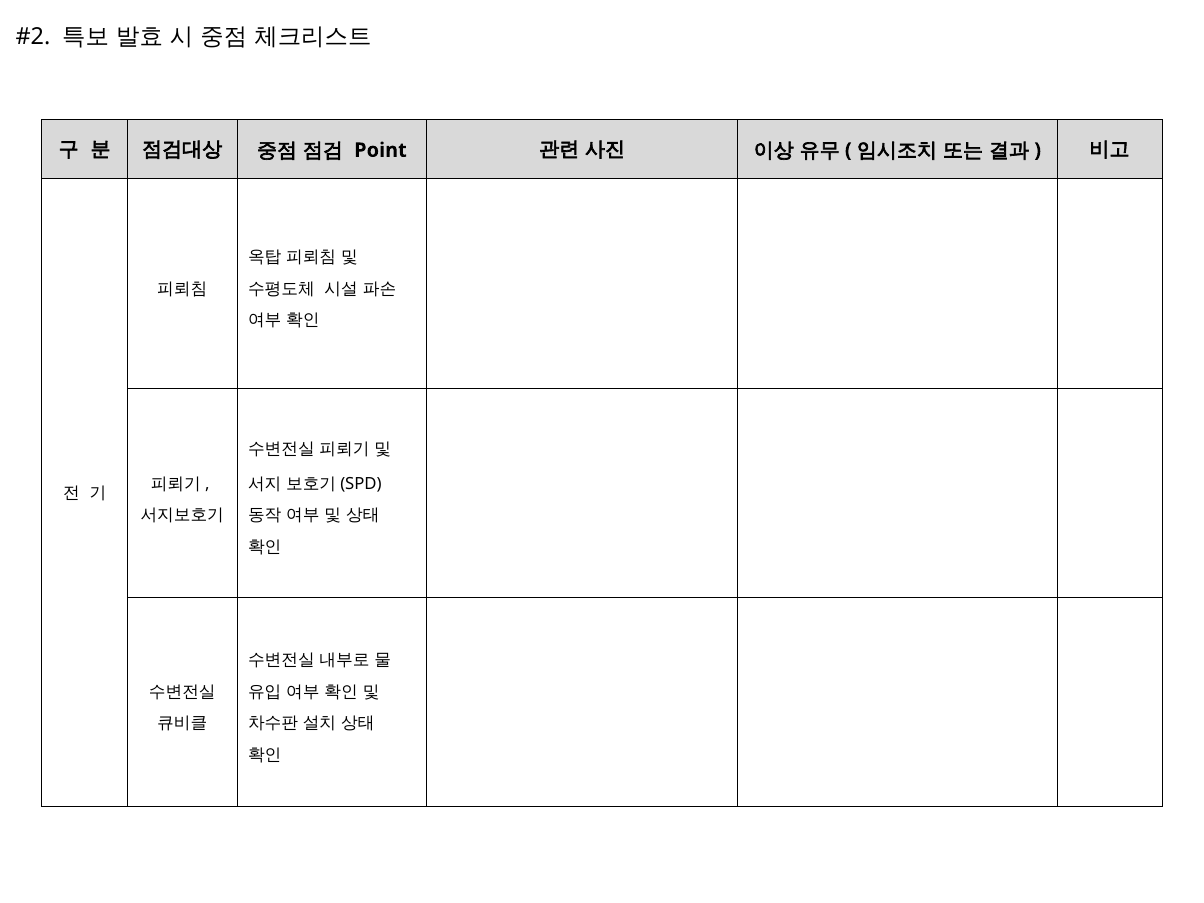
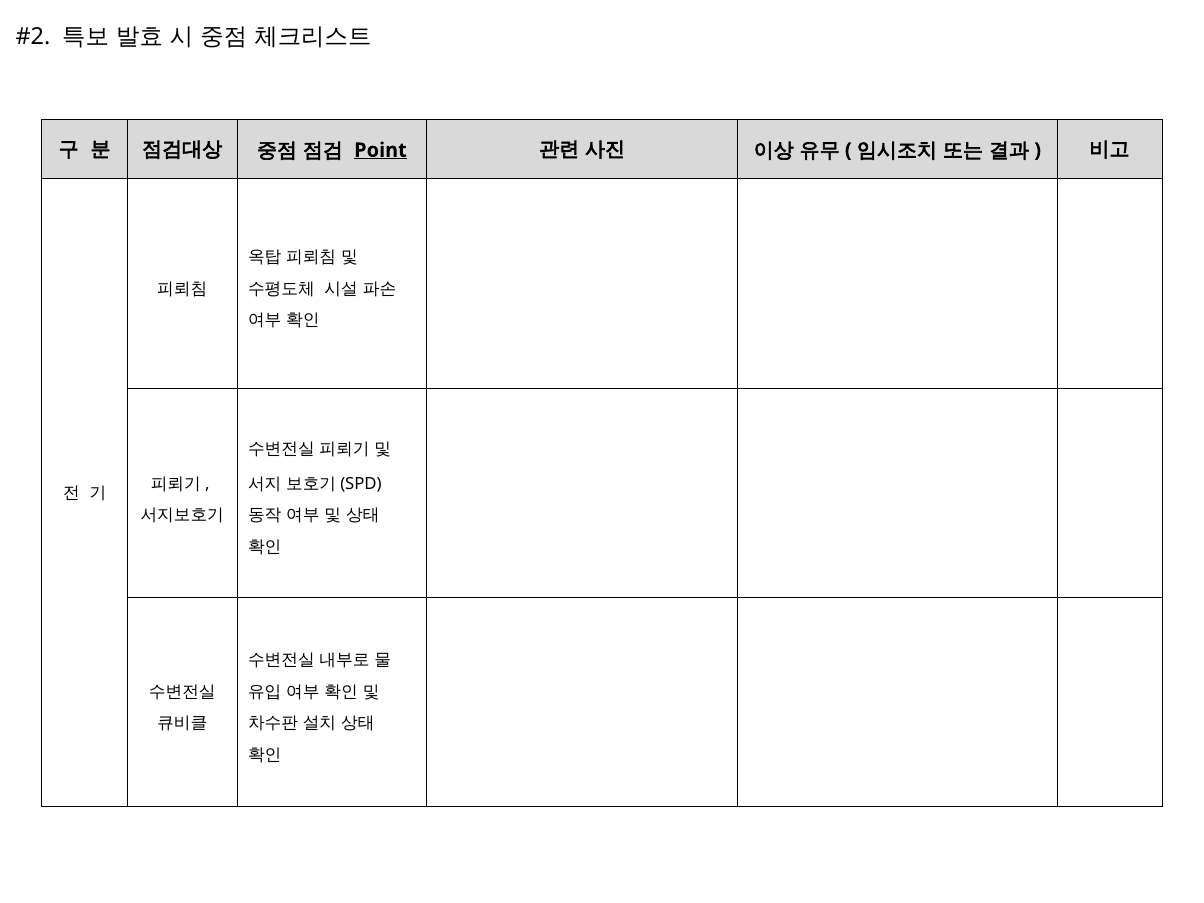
Point underline: none -> present
